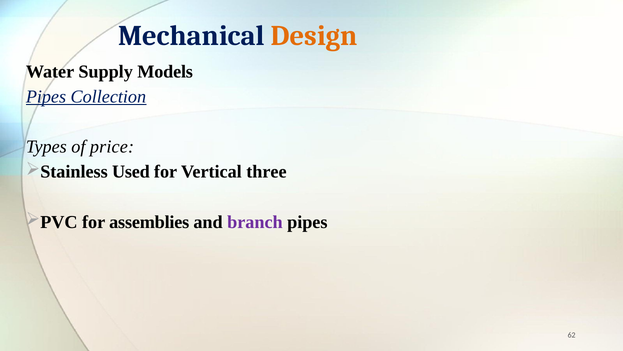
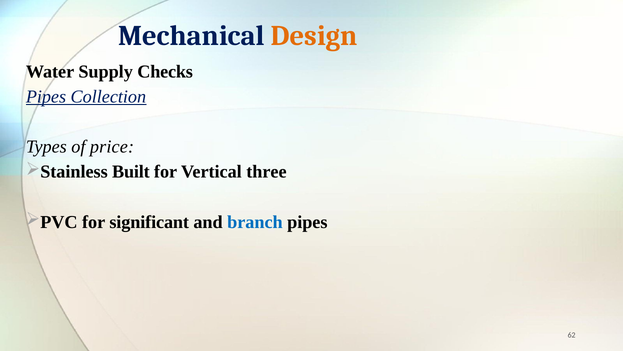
Models: Models -> Checks
Used: Used -> Built
assemblies: assemblies -> significant
branch colour: purple -> blue
